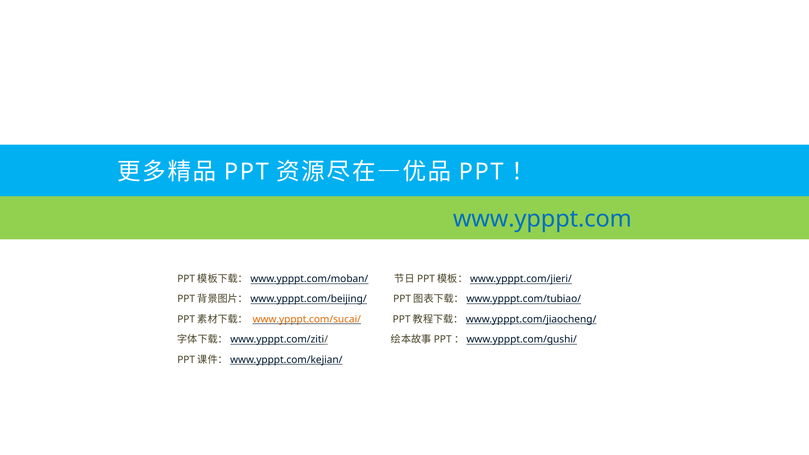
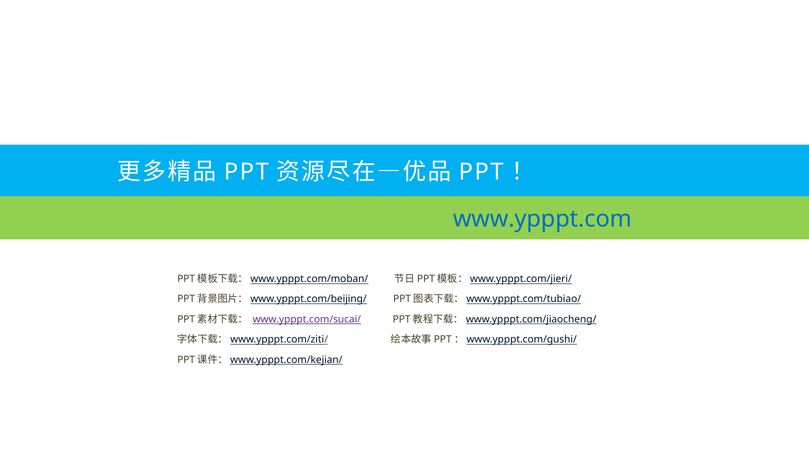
www.ypppt.com/sucai/ colour: orange -> purple
